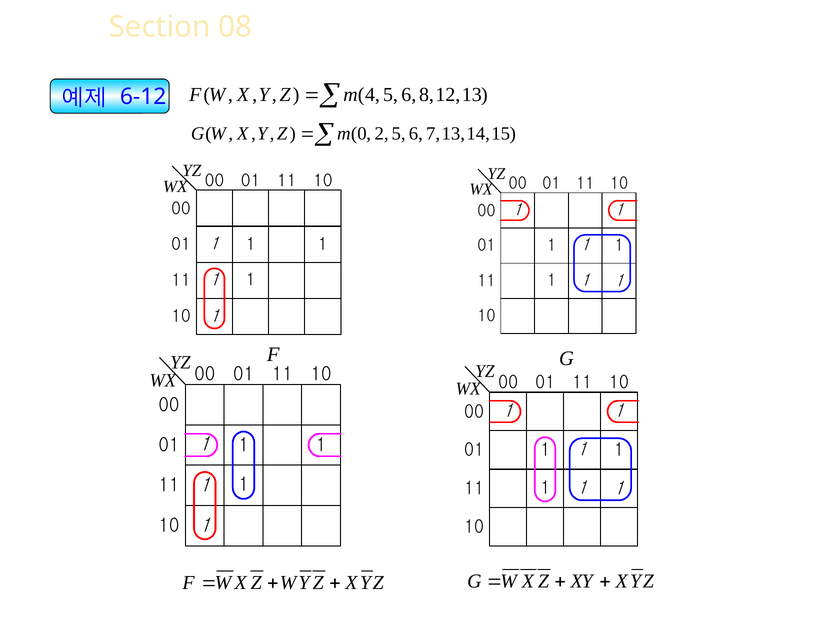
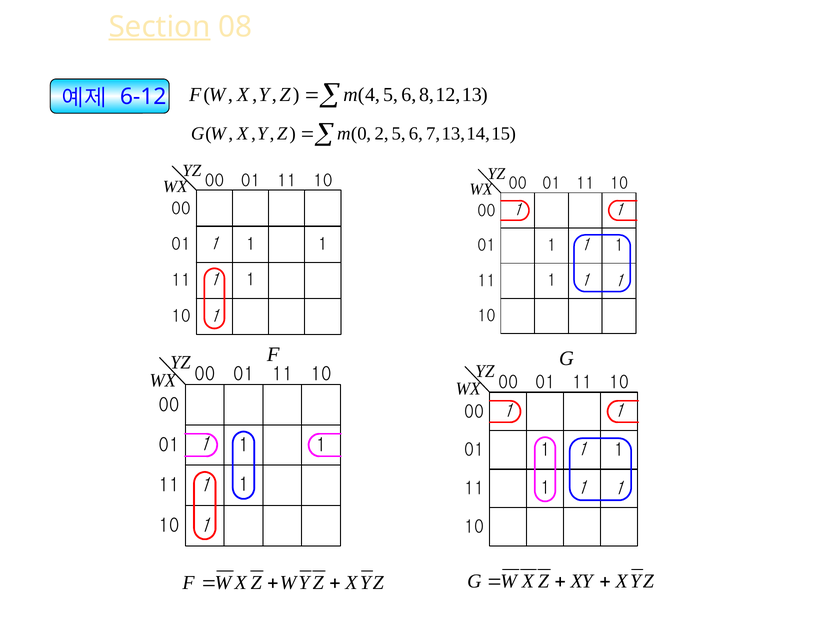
Section underline: none -> present
